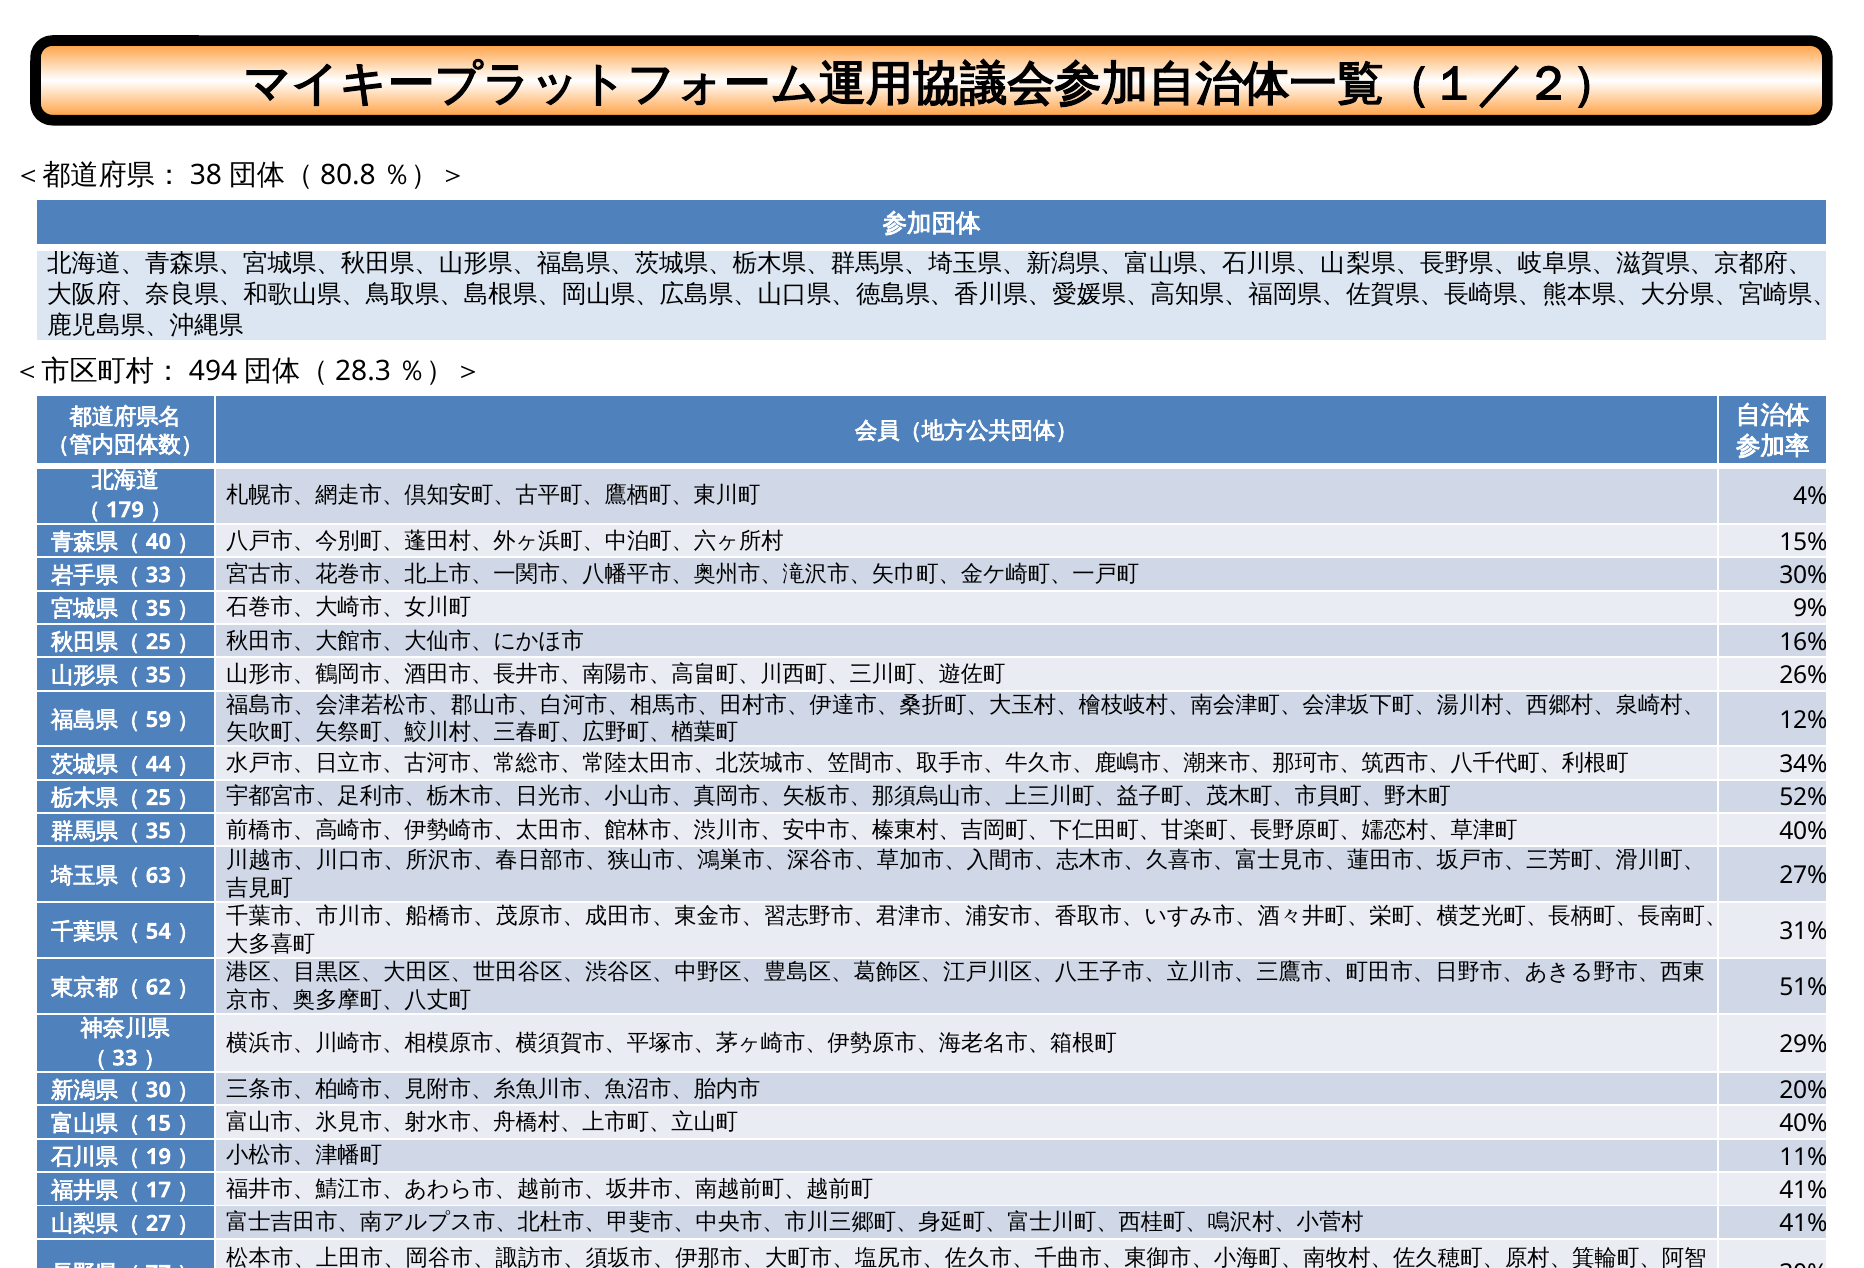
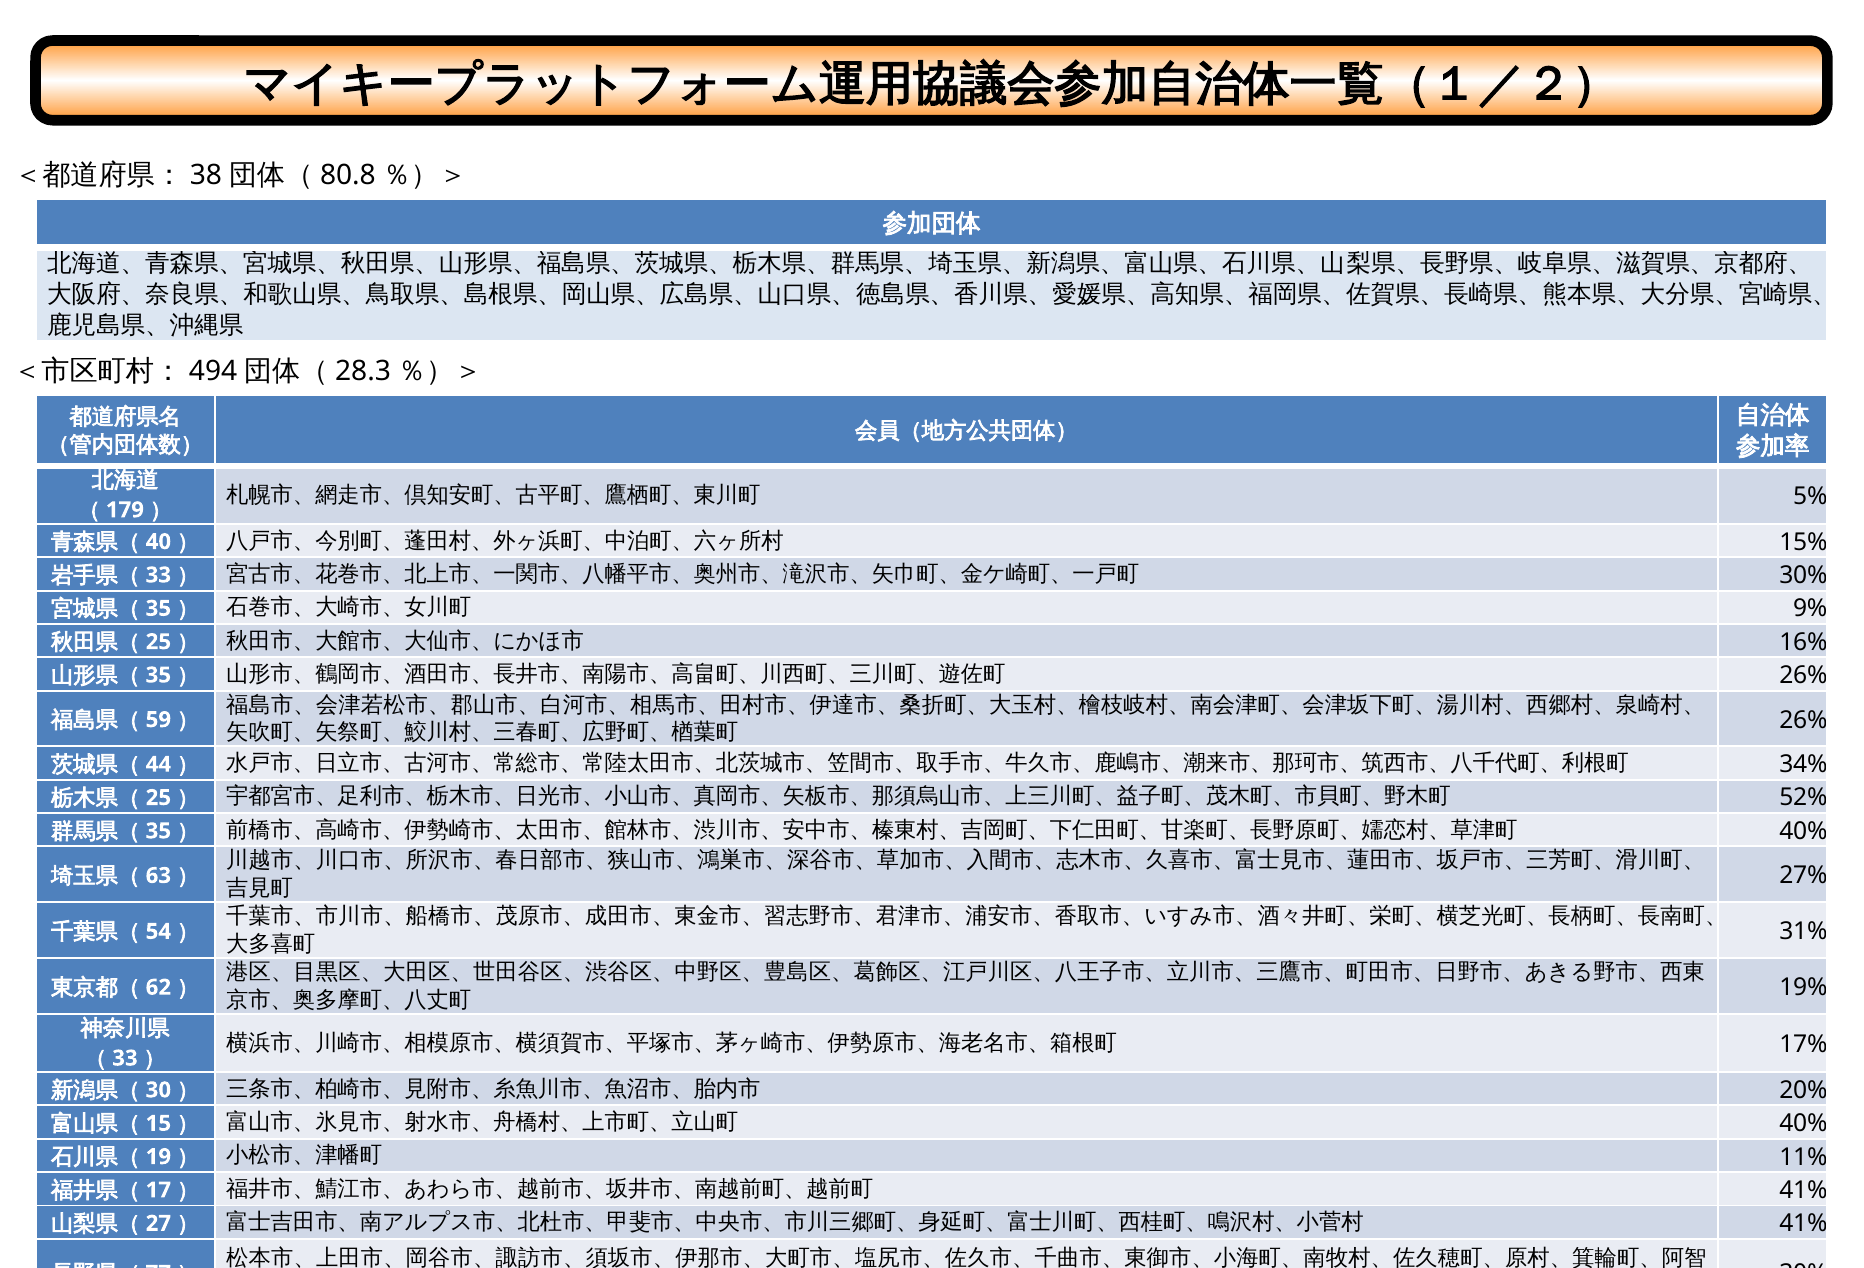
4%: 4% -> 5%
12% at (1803, 720): 12% -> 26%
51%: 51% -> 19%
29%: 29% -> 17%
